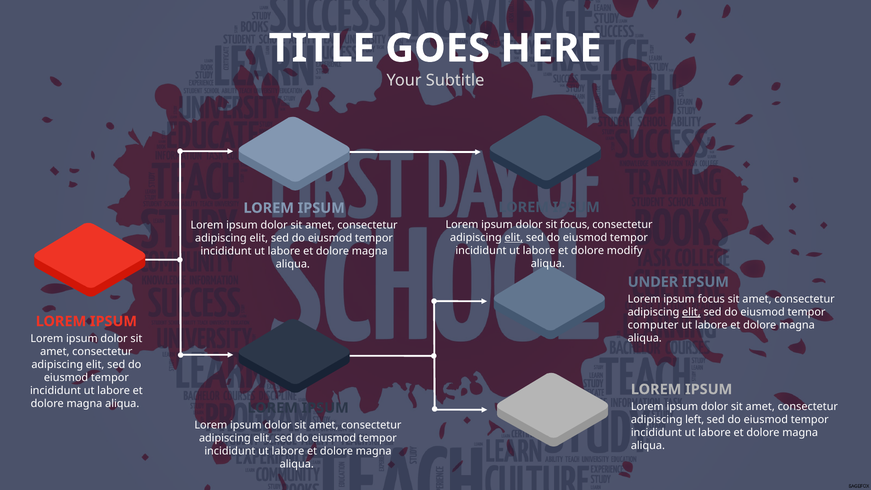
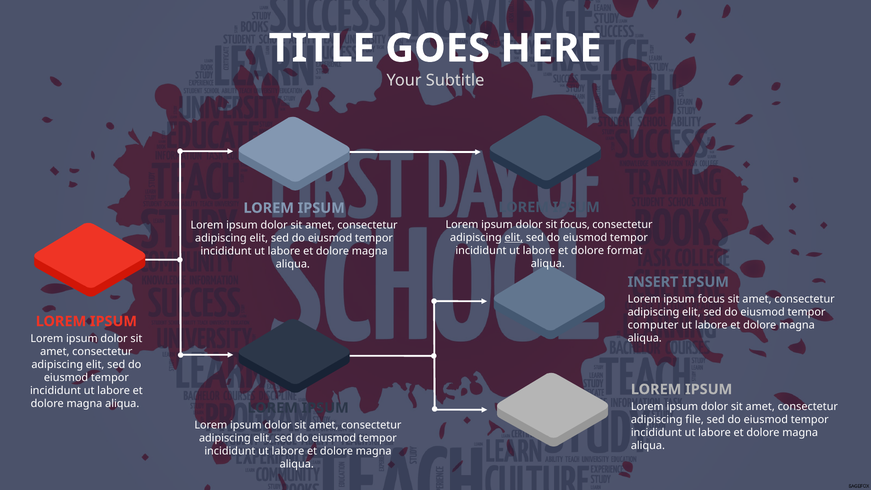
modify: modify -> format
UNDER: UNDER -> INSERT
elit at (691, 312) underline: present -> none
left: left -> file
